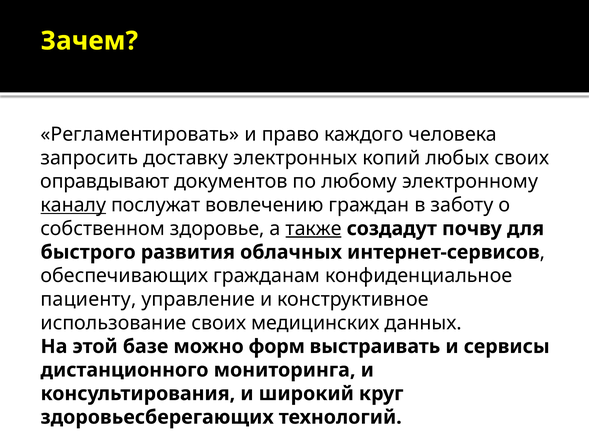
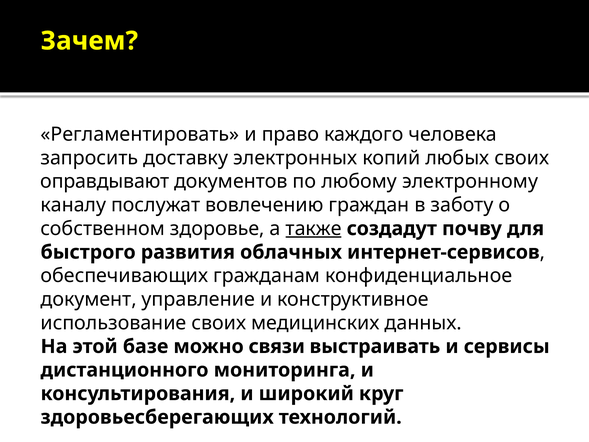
каналу underline: present -> none
пациенту: пациенту -> документ
форм: форм -> связи
